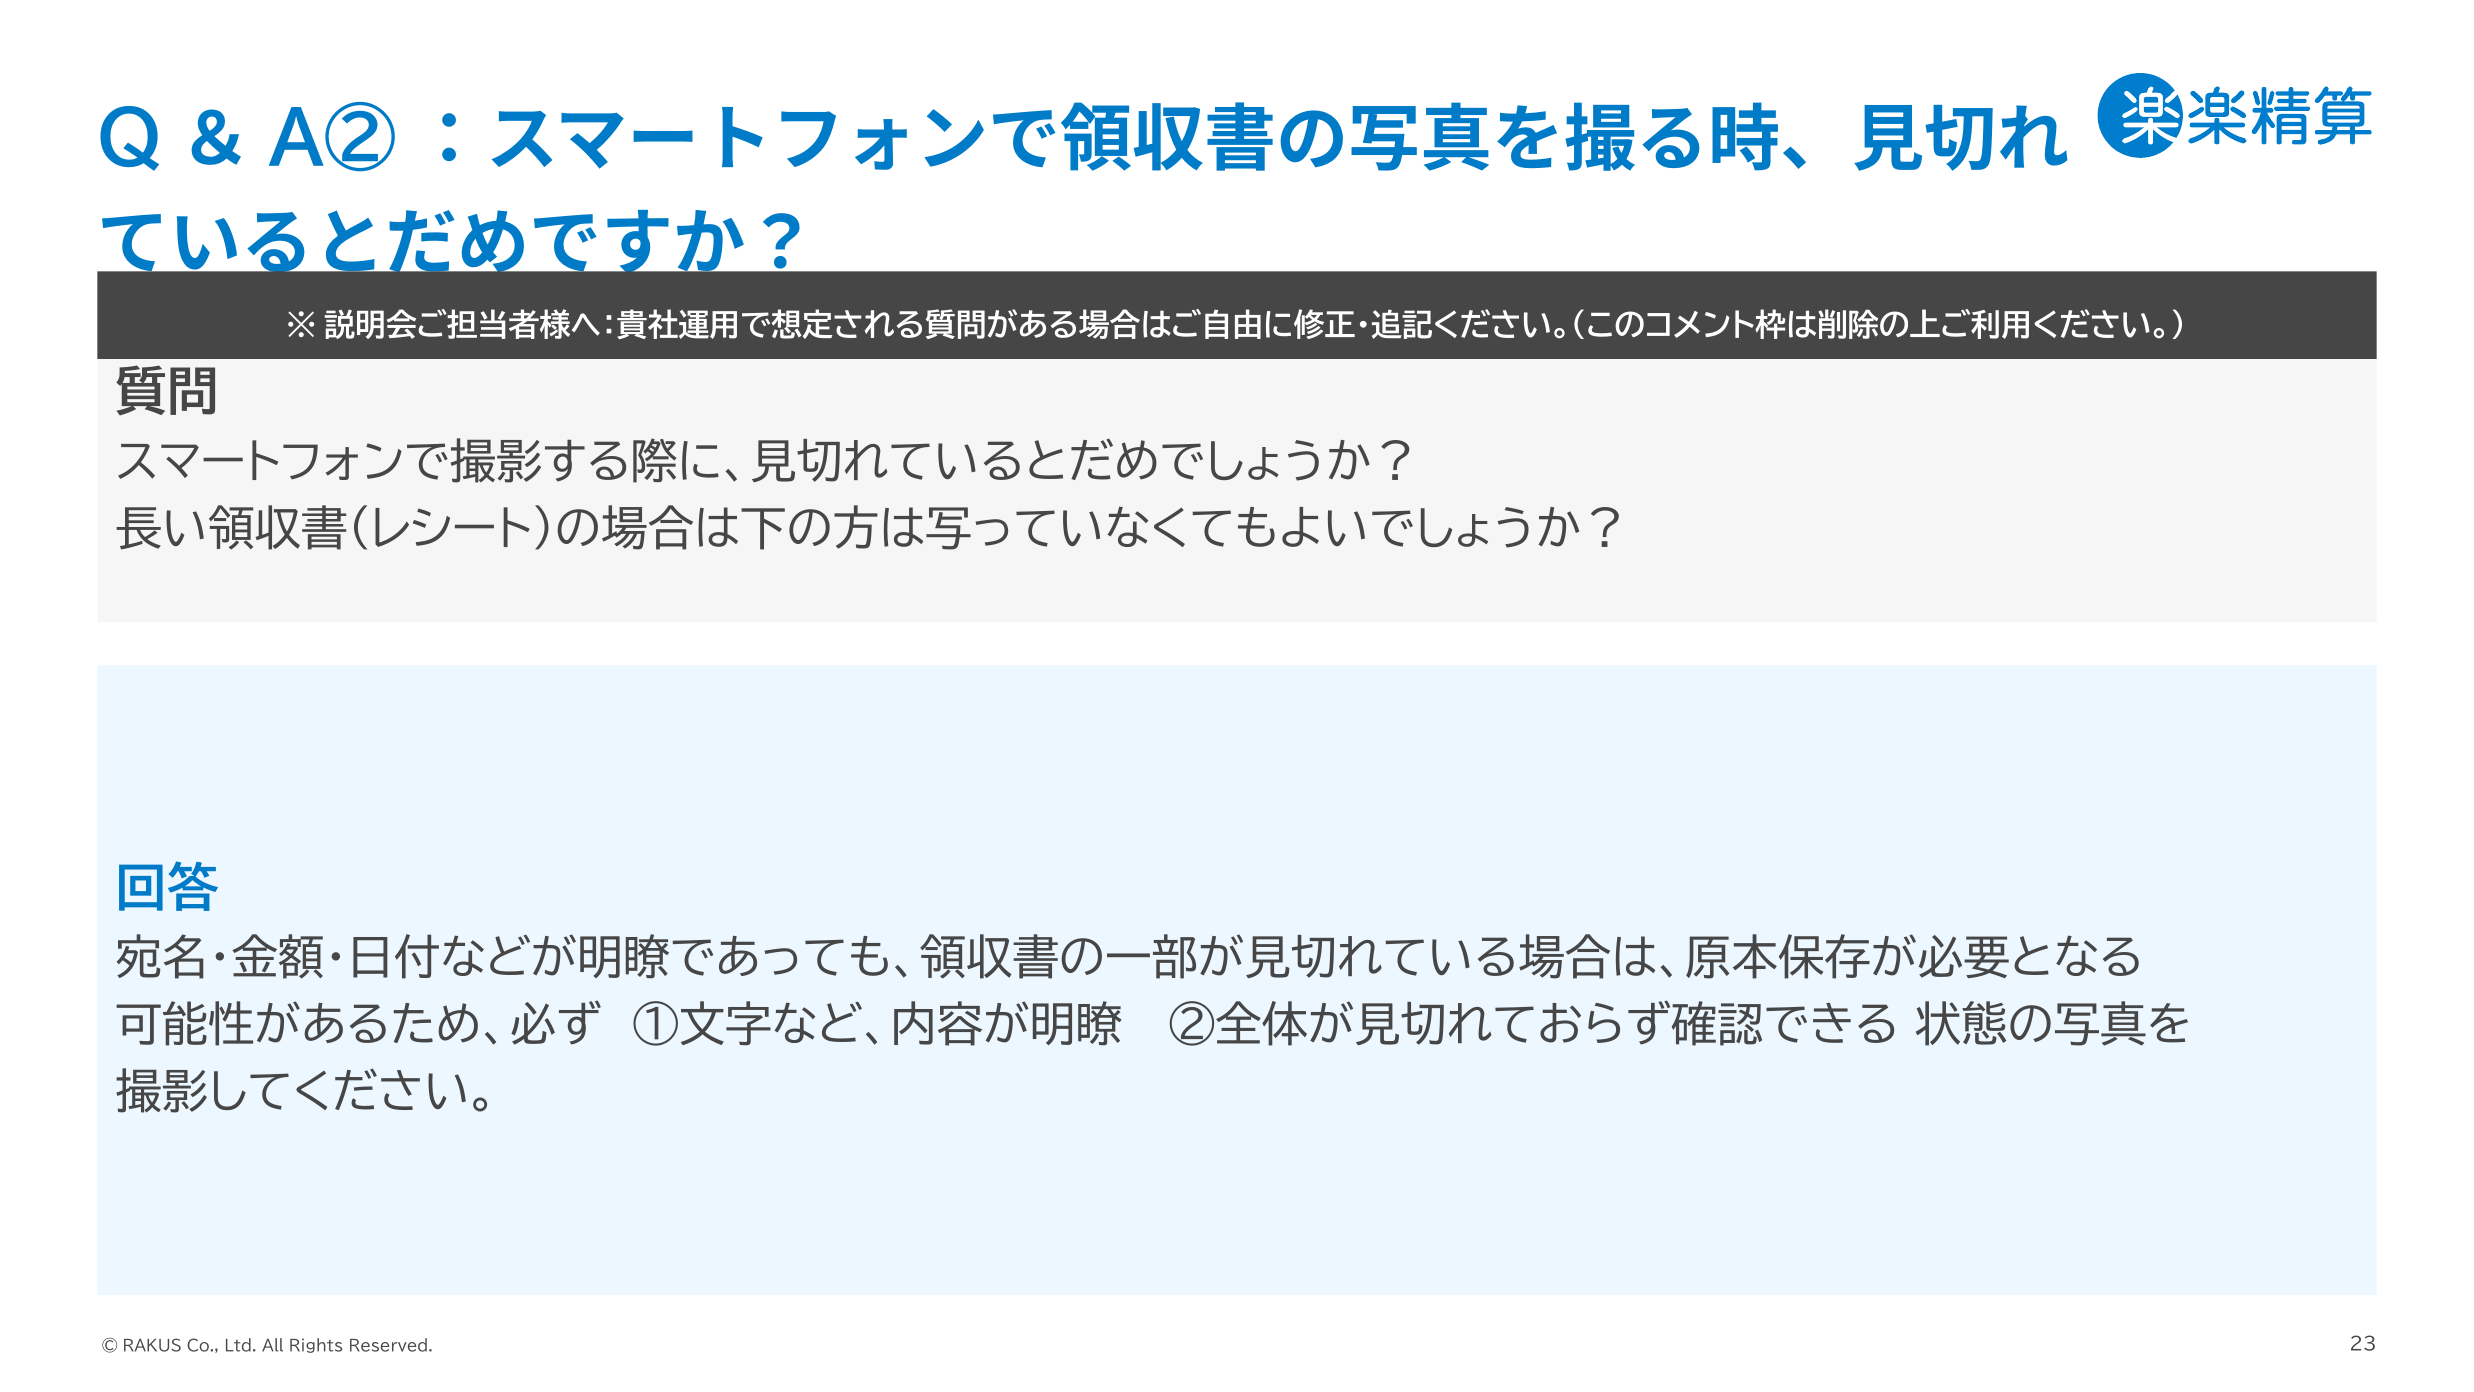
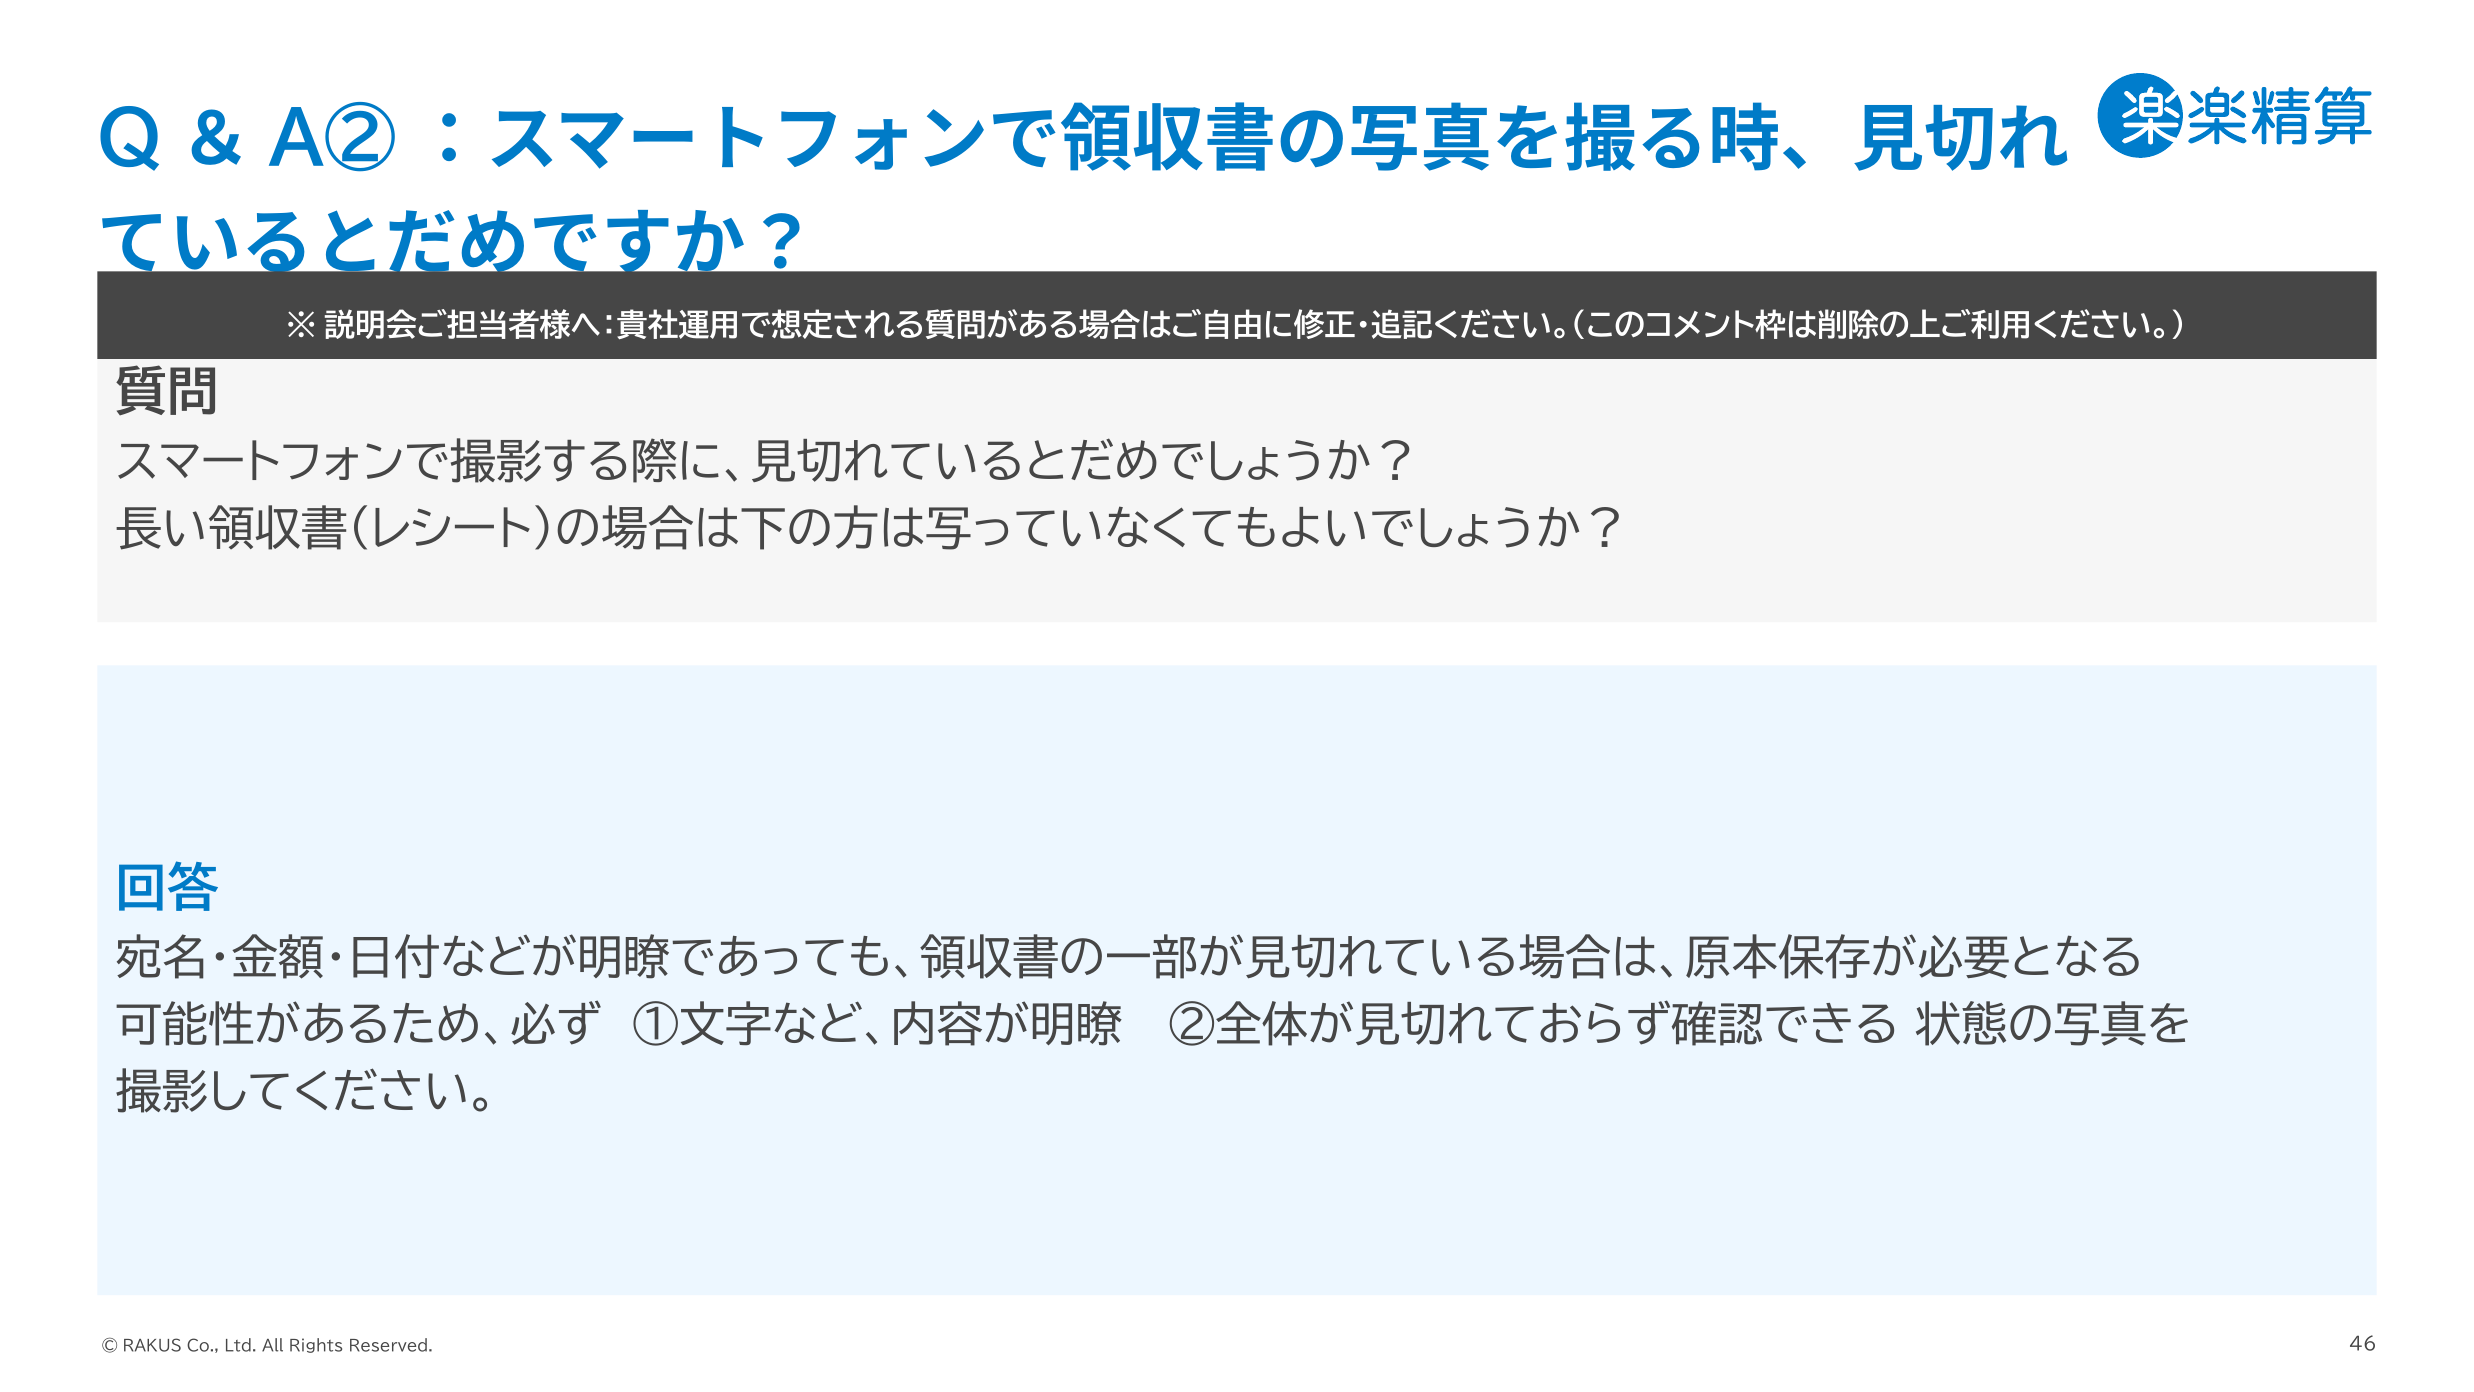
23: 23 -> 46
